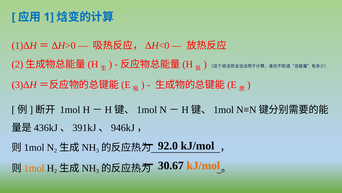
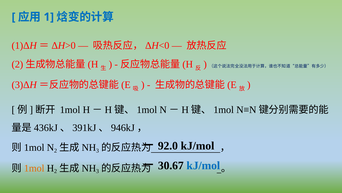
kJ/mol at (203, 165) colour: orange -> blue
